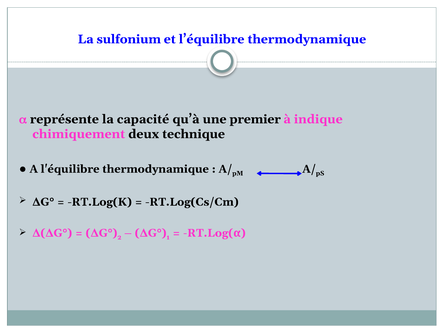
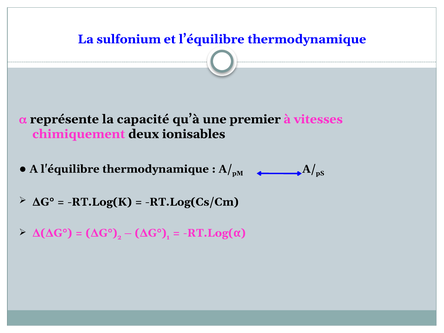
indique: indique -> vitesses
technique: technique -> ionisables
